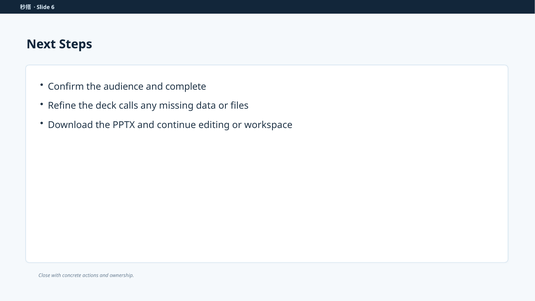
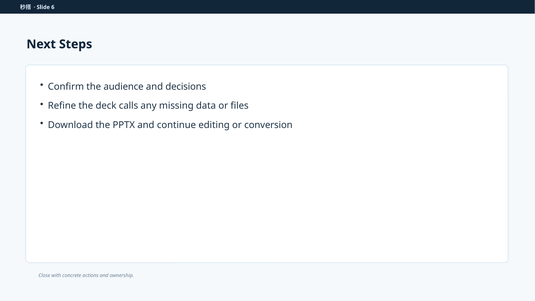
complete: complete -> decisions
workspace: workspace -> conversion
